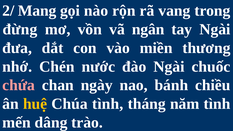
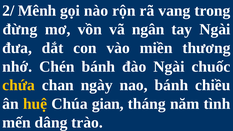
Mang: Mang -> Mênh
Chén nước: nước -> bánh
chứa colour: pink -> yellow
Chúa tình: tình -> gian
